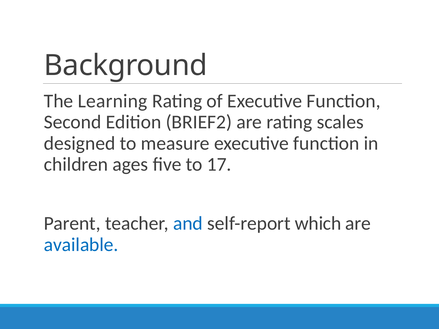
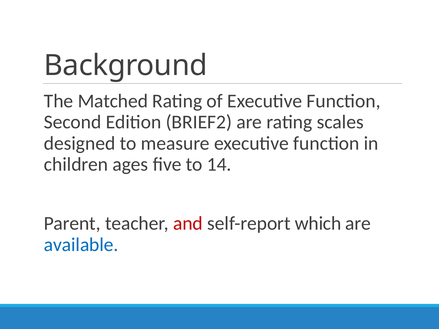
Learning: Learning -> Matched
17: 17 -> 14
and colour: blue -> red
